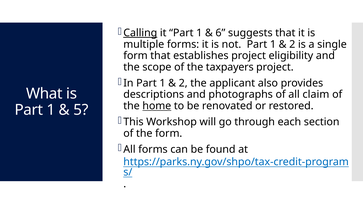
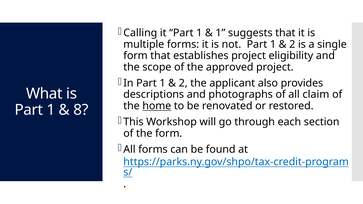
Calling underline: present -> none
6 at (220, 33): 6 -> 1
taxpayers: taxpayers -> approved
5: 5 -> 8
